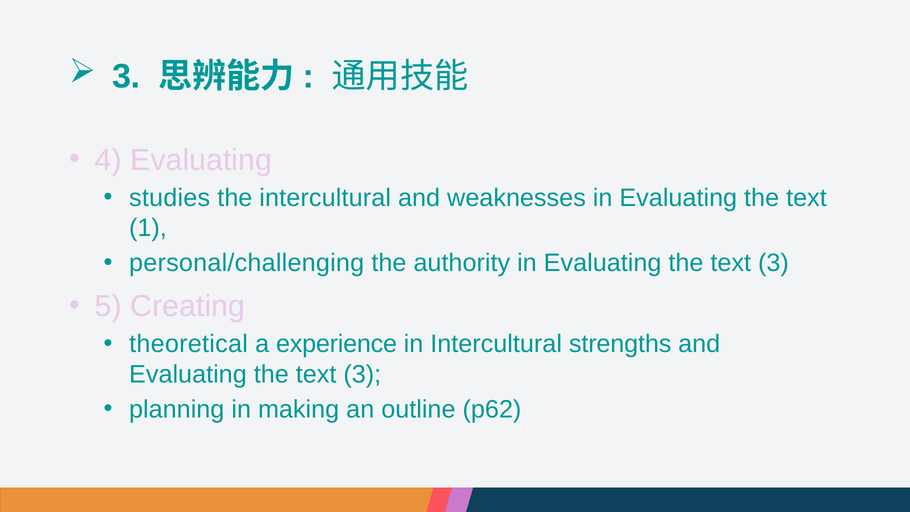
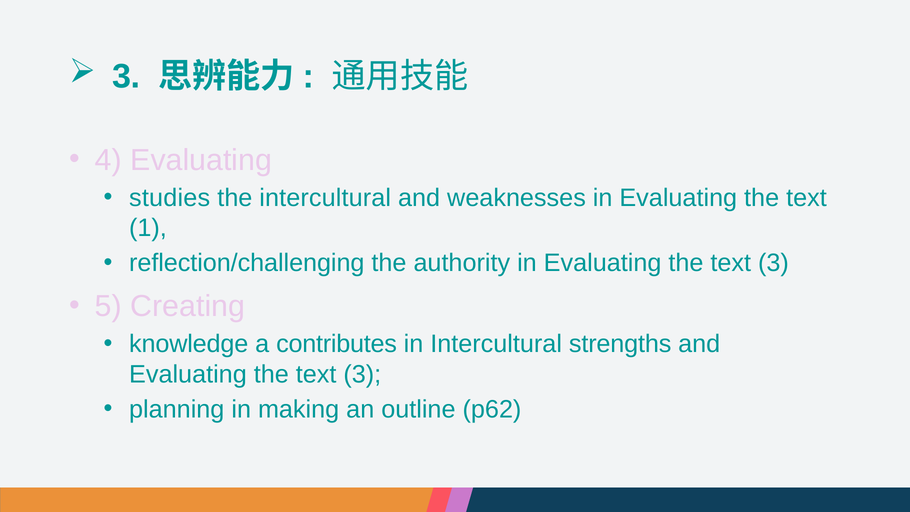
personal/challenging: personal/challenging -> reflection/challenging
theoretical: theoretical -> knowledge
experience: experience -> contributes
